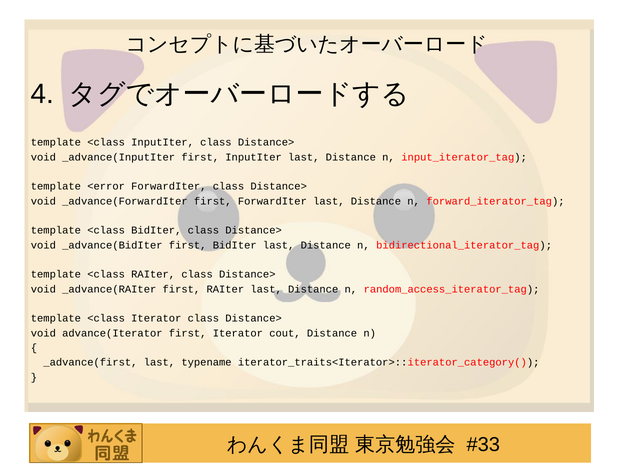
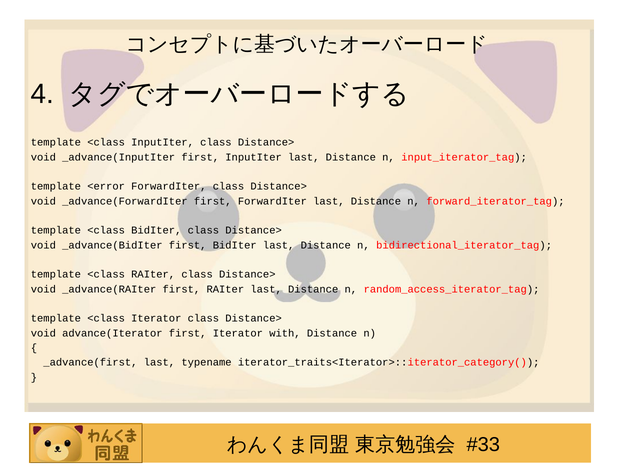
cout: cout -> with
